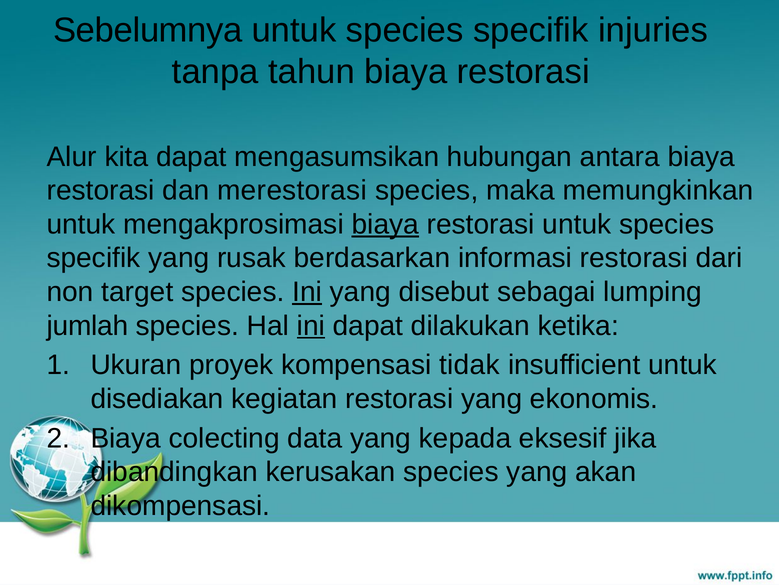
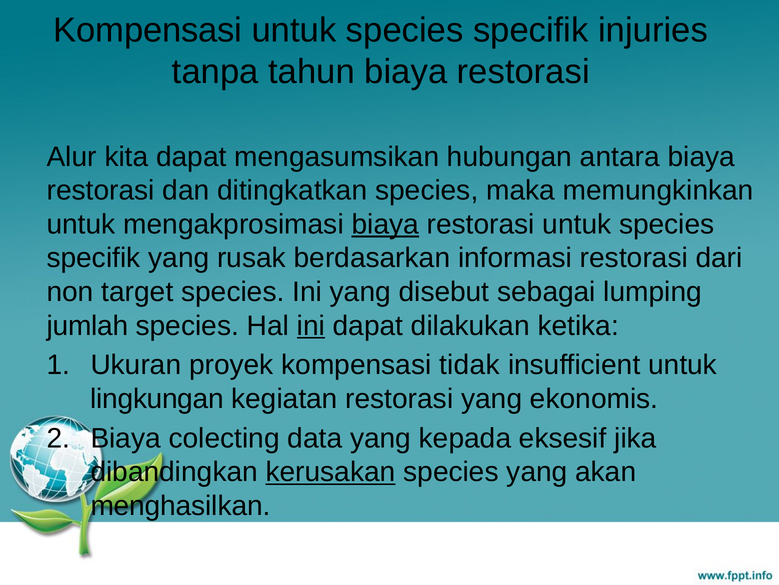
Sebelumnya at (148, 30): Sebelumnya -> Kompensasi
merestorasi: merestorasi -> ditingkatkan
Ini at (307, 292) underline: present -> none
disediakan: disediakan -> lingkungan
kerusakan underline: none -> present
dikompensasi: dikompensasi -> menghasilkan
